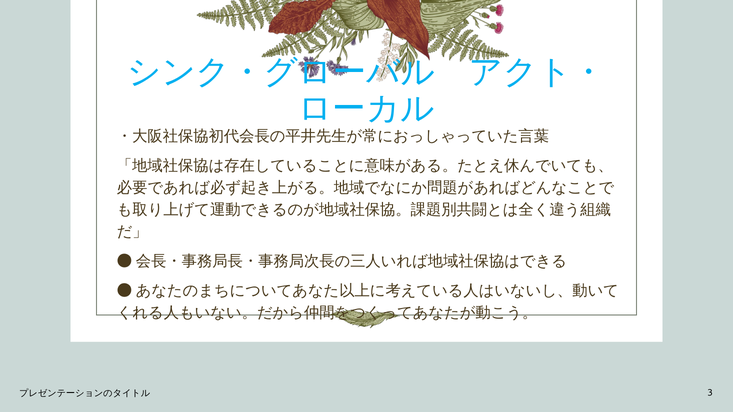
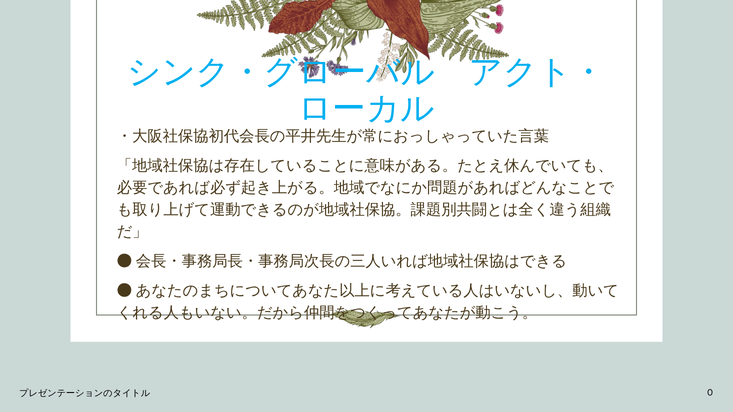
3: 3 -> 0
